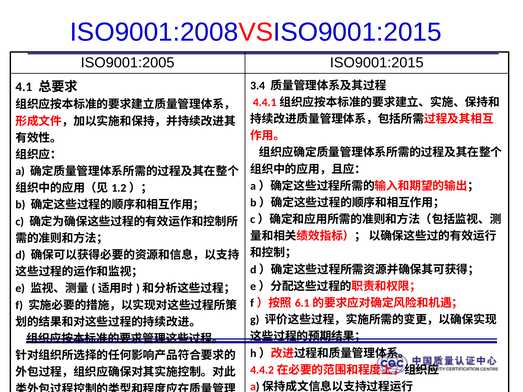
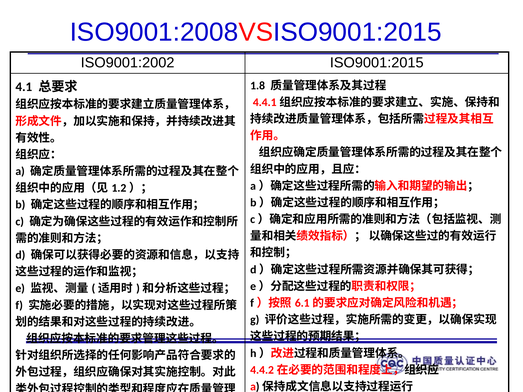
ISO9001:2005: ISO9001:2005 -> ISO9001:2002
3.4: 3.4 -> 1.8
